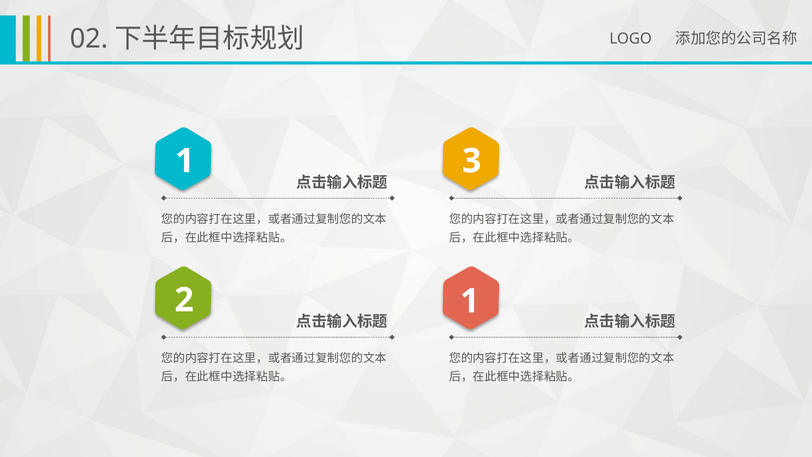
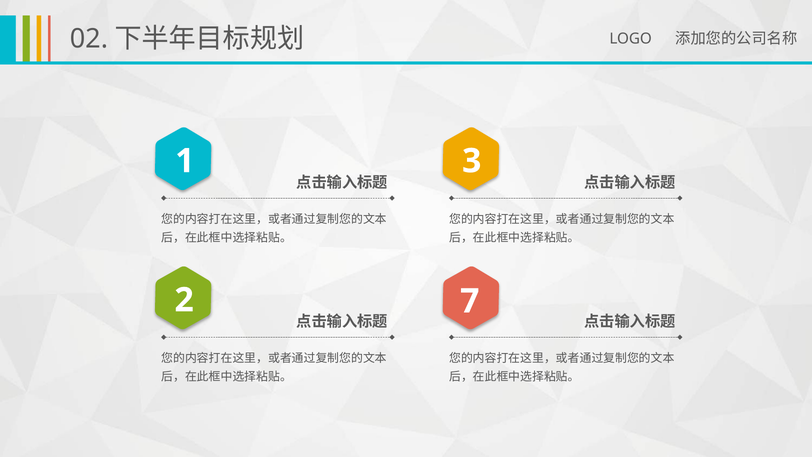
2 1: 1 -> 7
